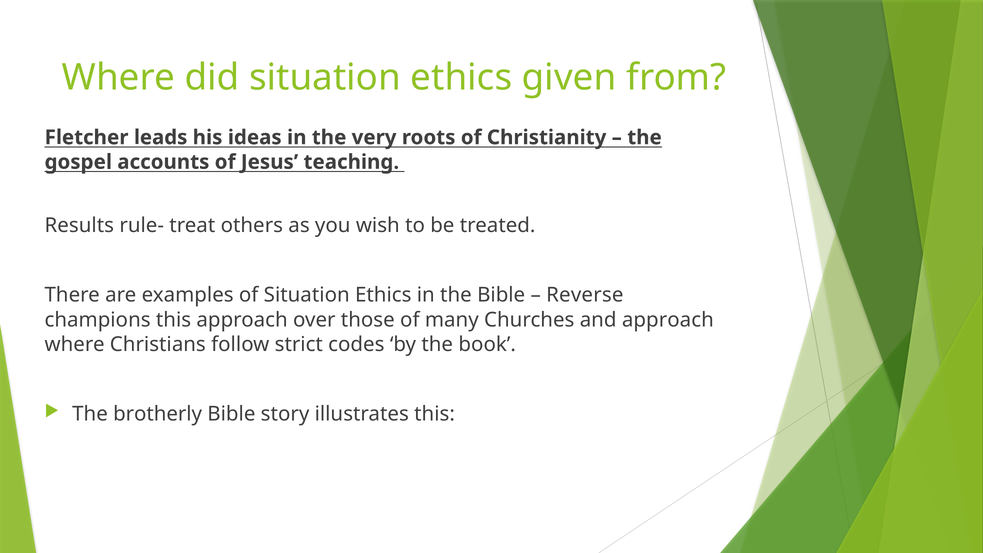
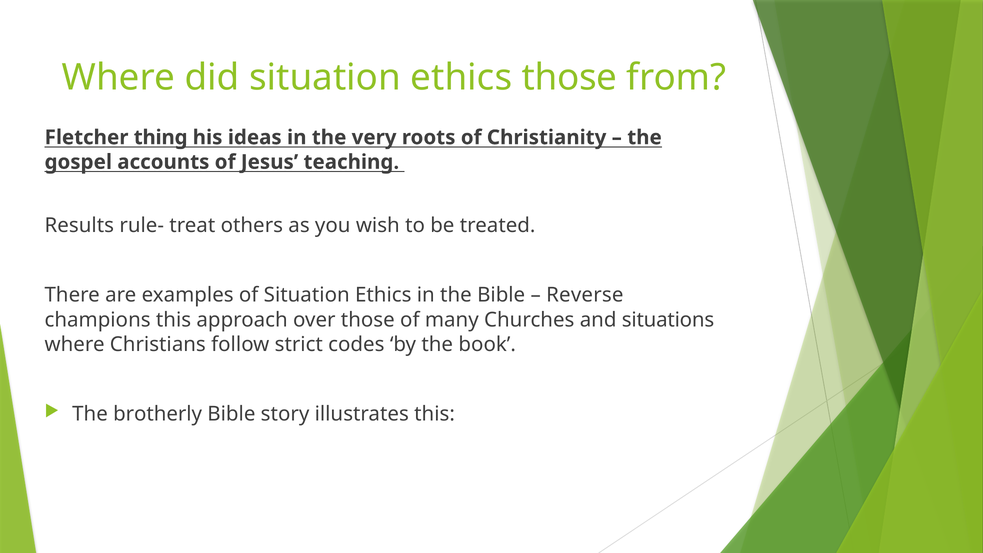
ethics given: given -> those
leads: leads -> thing
and approach: approach -> situations
